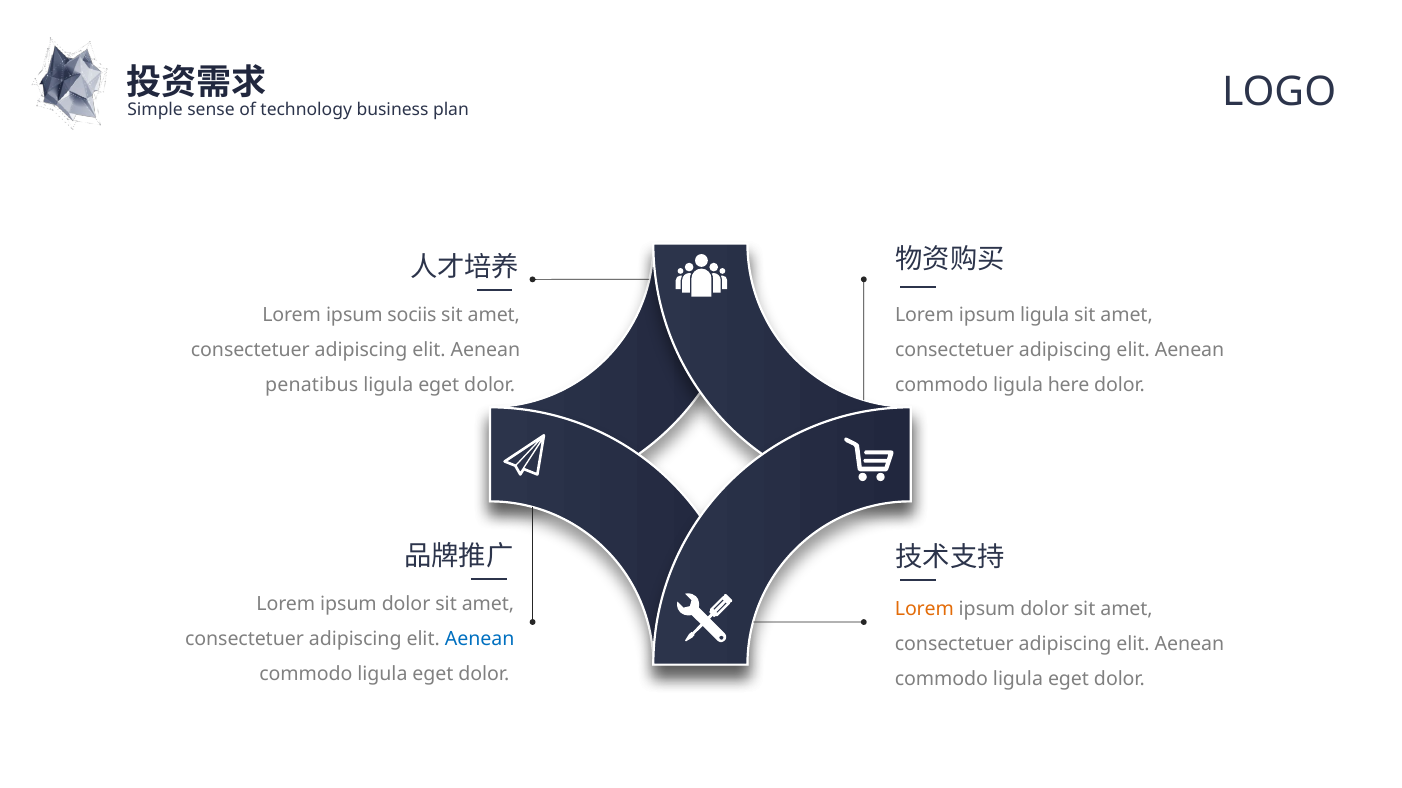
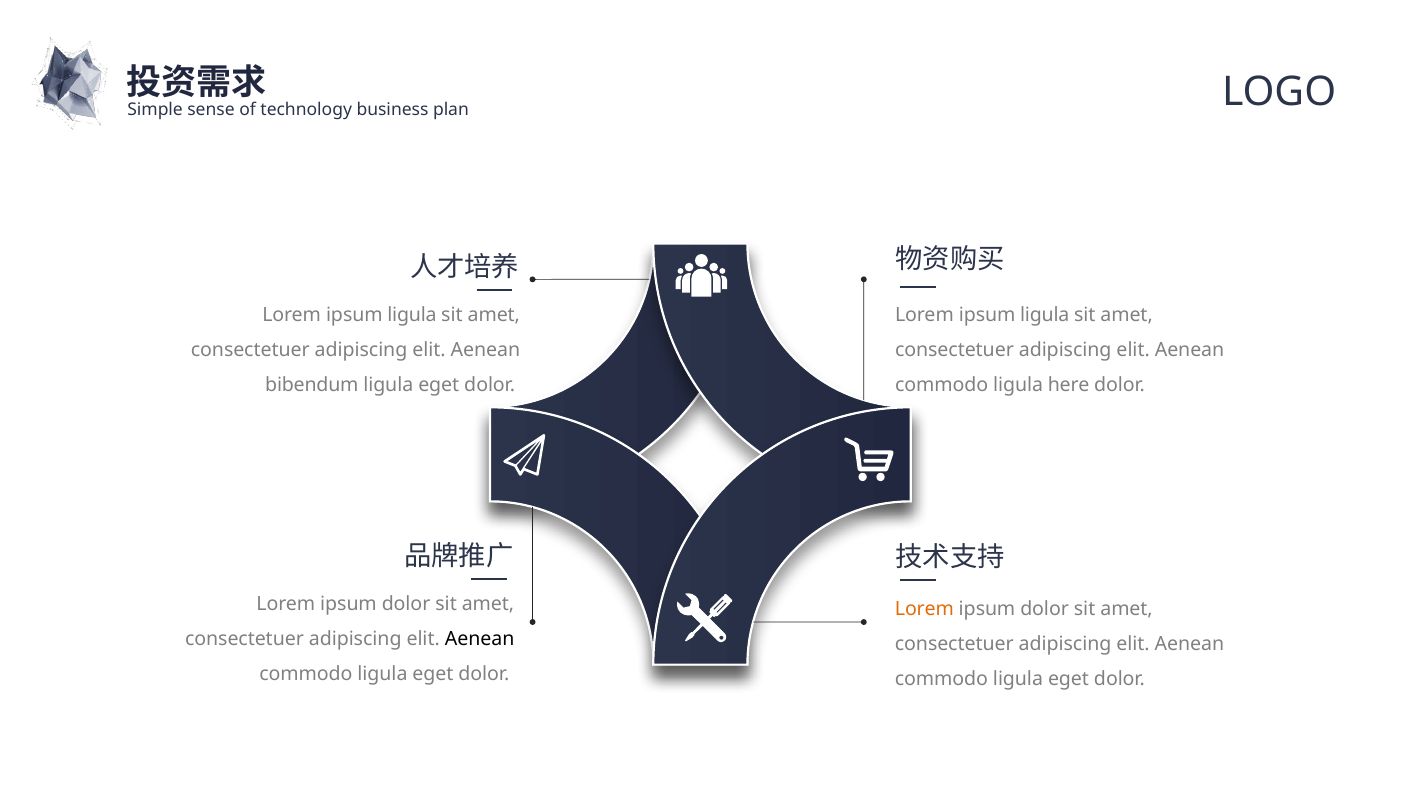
sociis at (412, 315): sociis -> ligula
penatibus: penatibus -> bibendum
Aenean at (480, 640) colour: blue -> black
